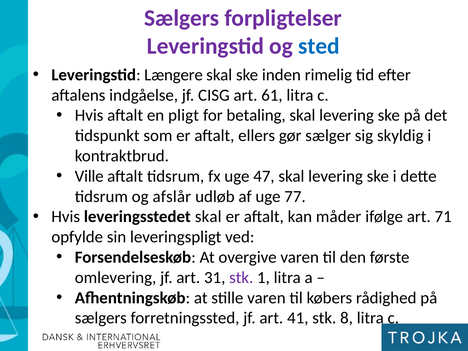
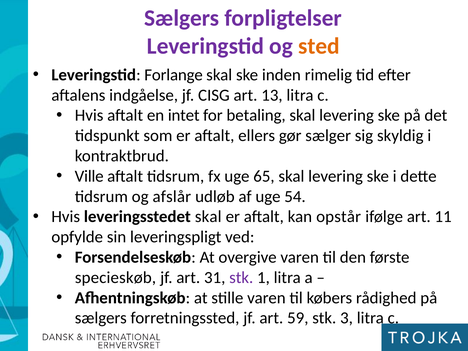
sted colour: blue -> orange
Længere: Længere -> Forlange
61: 61 -> 13
pligt: pligt -> intet
47: 47 -> 65
77: 77 -> 54
måder: måder -> opstår
71: 71 -> 11
omlevering: omlevering -> specieskøb
41: 41 -> 59
8: 8 -> 3
